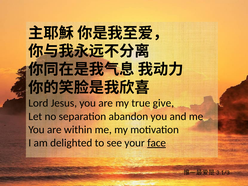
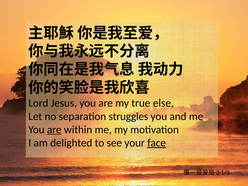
give: give -> else
abandon: abandon -> struggles
are at (54, 130) underline: none -> present
